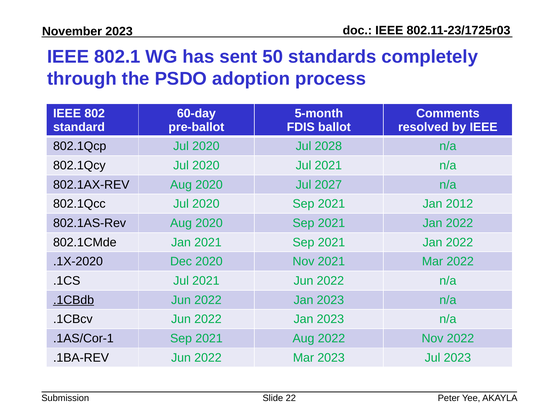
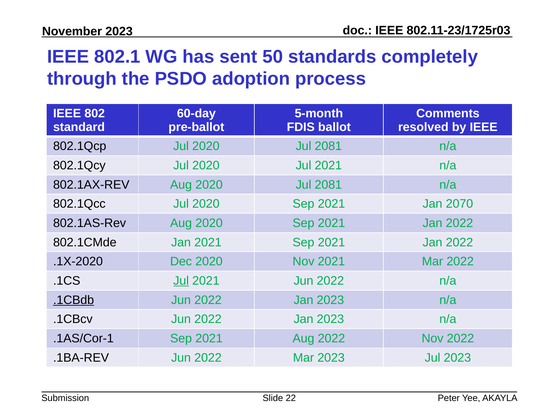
Jul 2020 Jul 2028: 2028 -> 2081
Aug 2020 Jul 2027: 2027 -> 2081
2012: 2012 -> 2070
Jul at (181, 281) underline: none -> present
